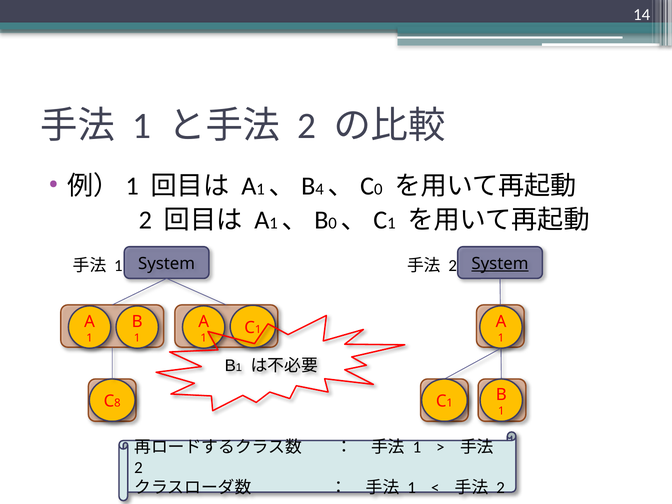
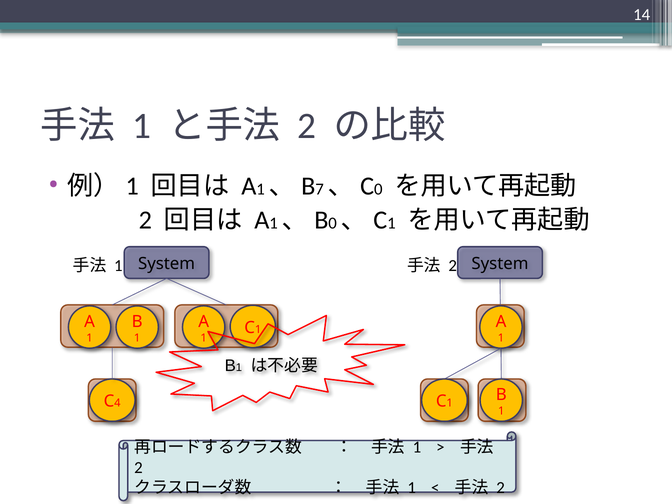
4: 4 -> 7
System at (500, 264) underline: present -> none
8: 8 -> 4
